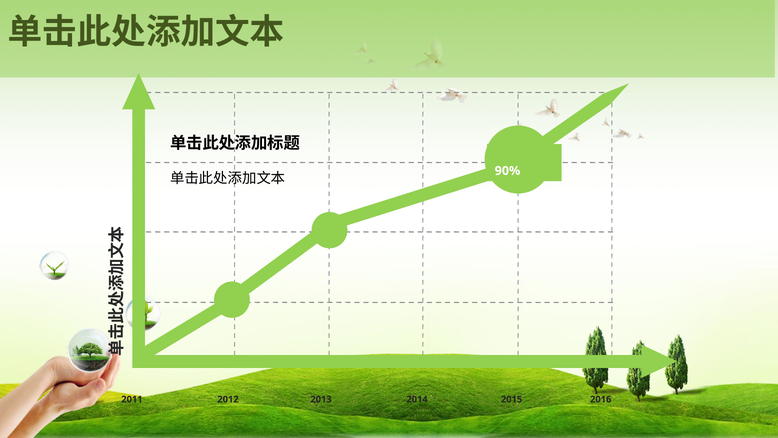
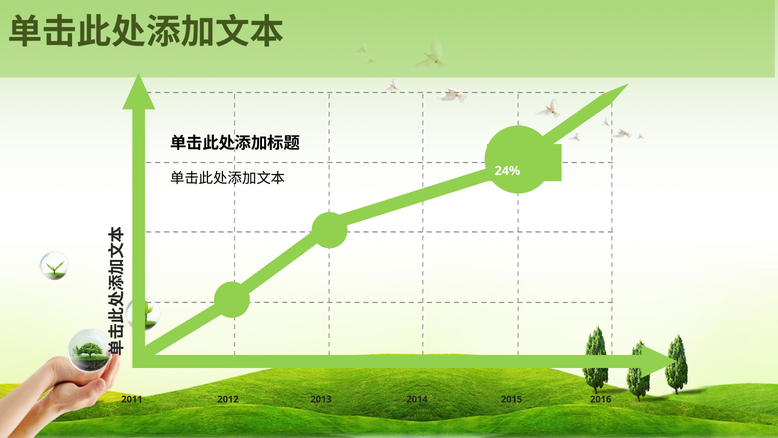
90%: 90% -> 24%
